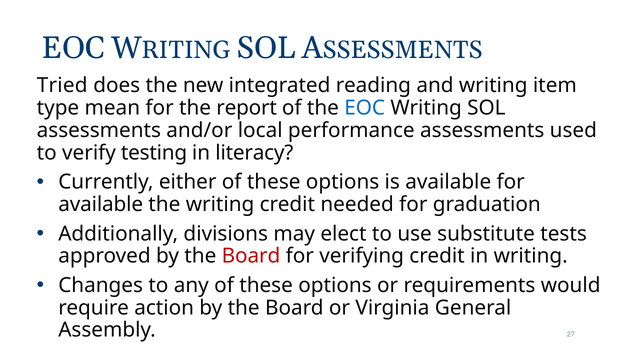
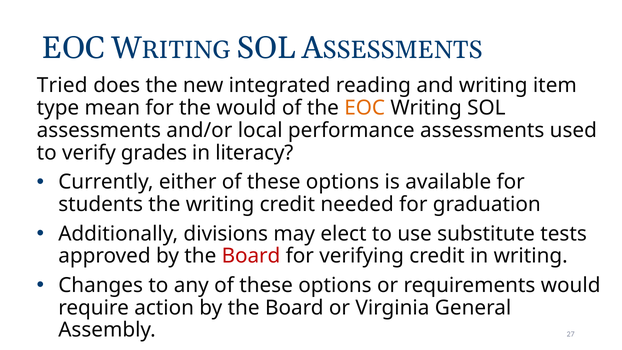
the report: report -> would
EOC at (365, 108) colour: blue -> orange
testing: testing -> grades
available at (101, 204): available -> students
